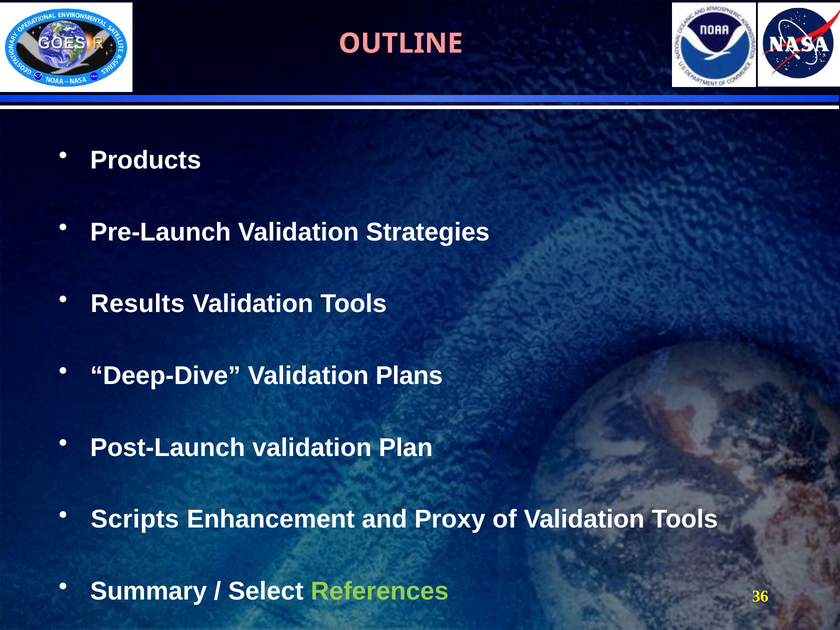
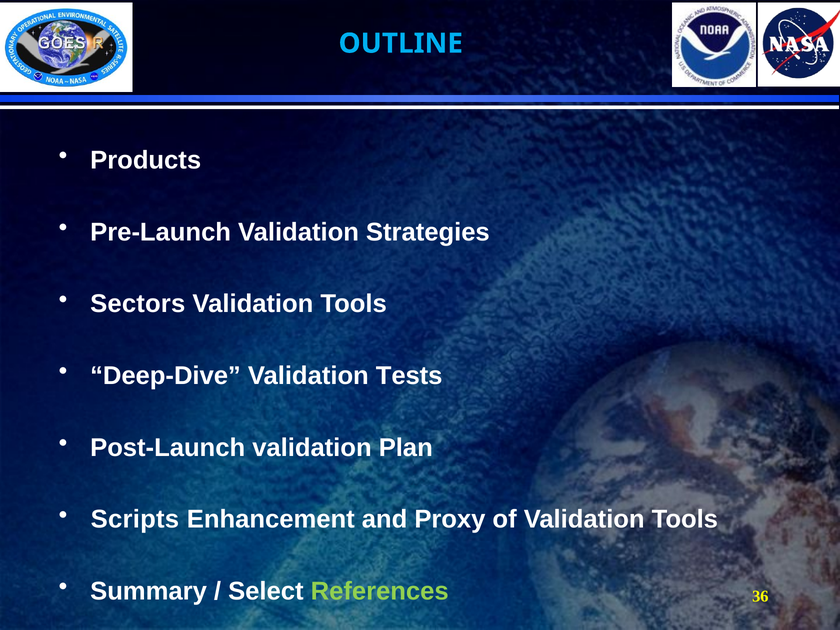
OUTLINE colour: pink -> light blue
Results: Results -> Sectors
Plans: Plans -> Tests
